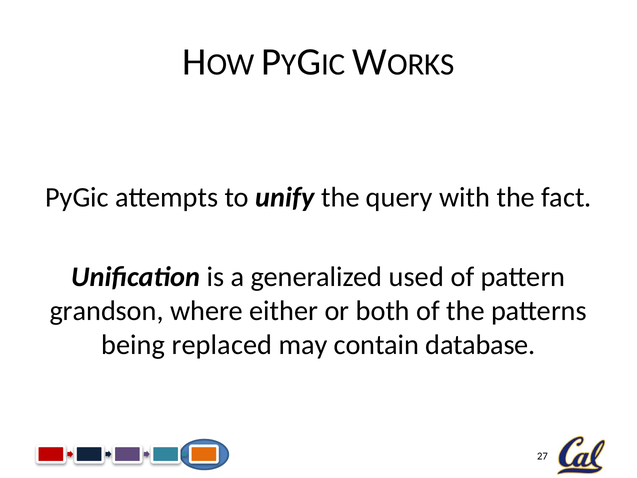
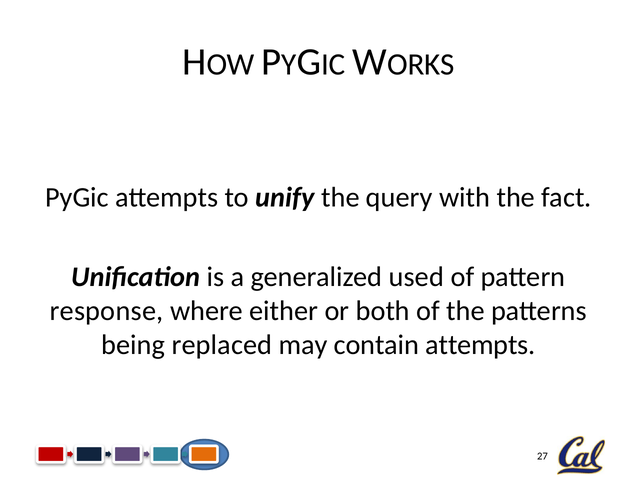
grandson: grandson -> response
contain database: database -> attempts
